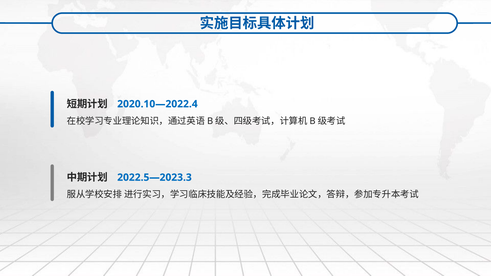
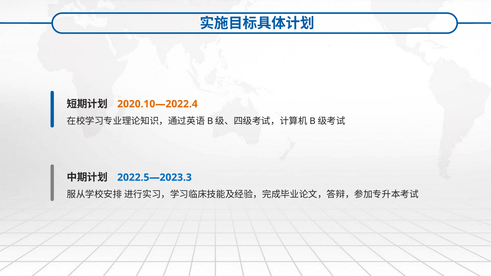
2020.10—2022.4 colour: blue -> orange
